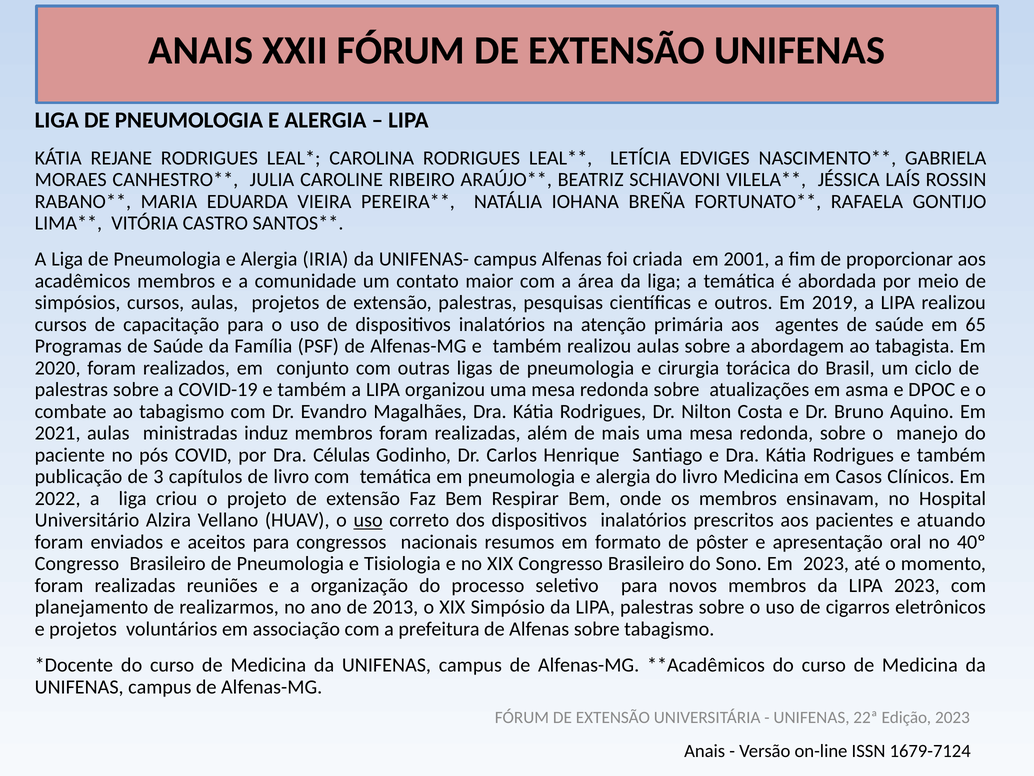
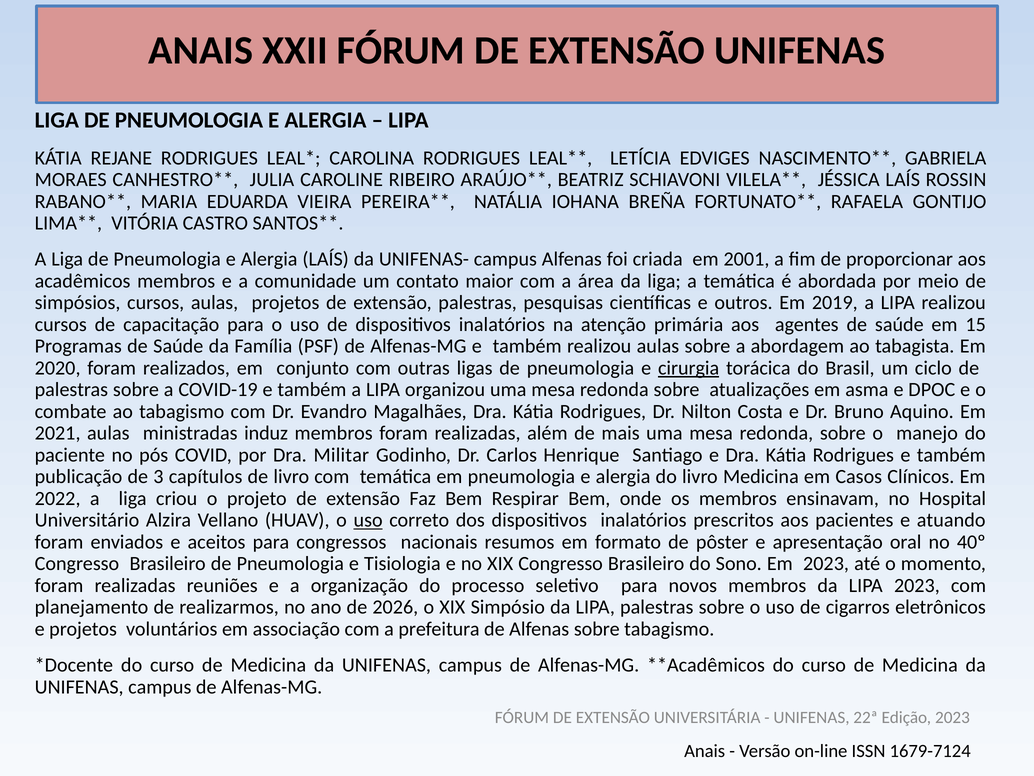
Alergia IRIA: IRIA -> LAÍS
65: 65 -> 15
cirurgia underline: none -> present
Células: Células -> Militar
2013: 2013 -> 2026
